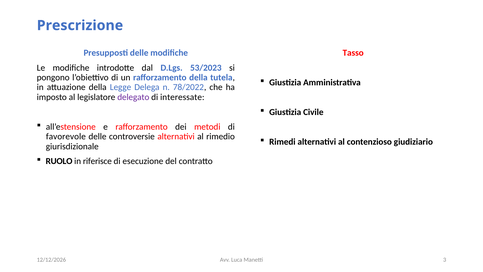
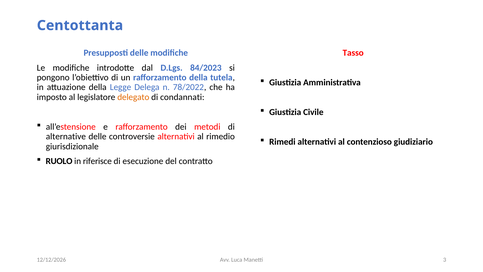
Prescrizione: Prescrizione -> Centottanta
53/2023: 53/2023 -> 84/2023
delegato colour: purple -> orange
interessate: interessate -> condannati
favorevole: favorevole -> alternative
